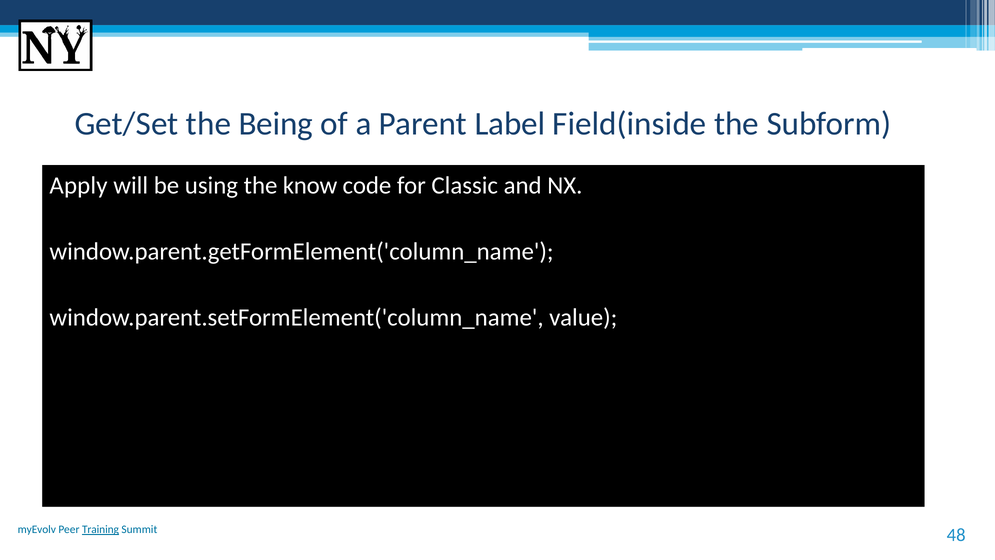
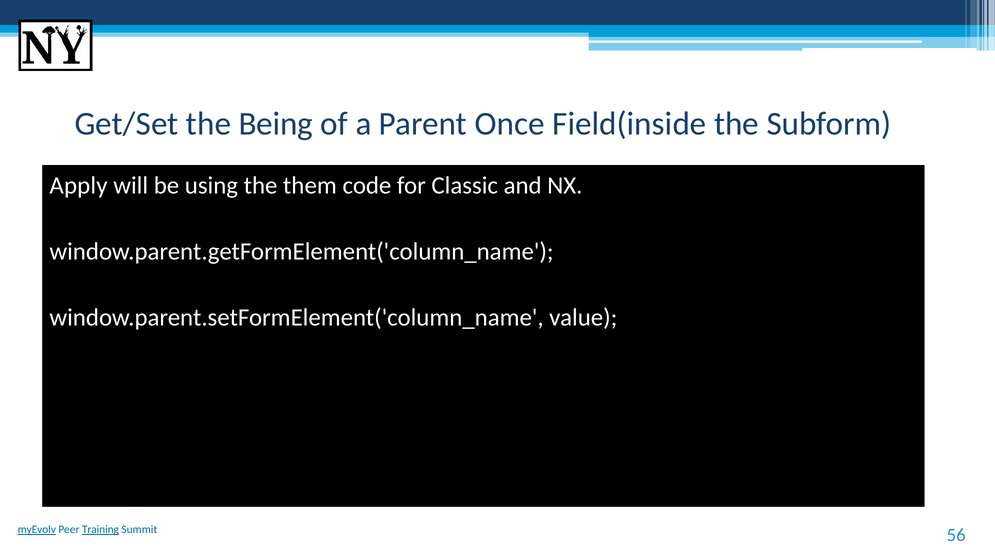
Label: Label -> Once
know: know -> them
myEvolv underline: none -> present
48: 48 -> 56
